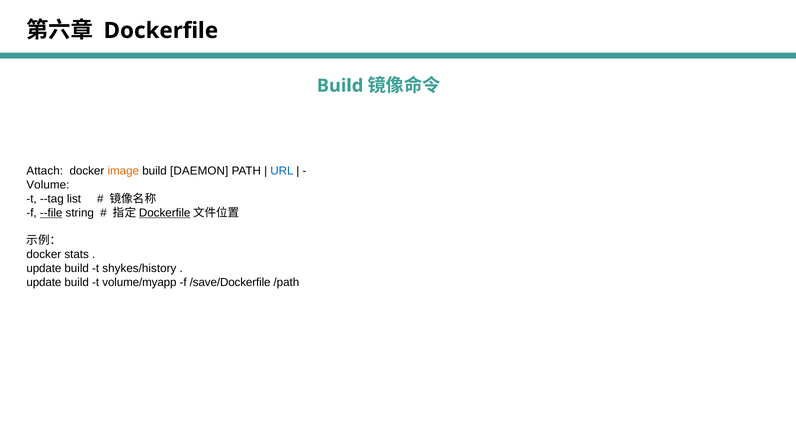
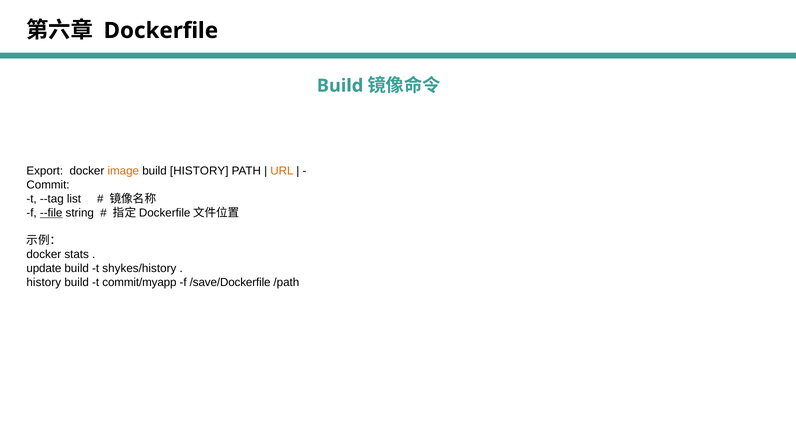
Attach: Attach -> Export
build DAEMON: DAEMON -> HISTORY
URL colour: blue -> orange
Volume: Volume -> Commit
Dockerfile at (165, 213) underline: present -> none
update at (44, 282): update -> history
volume/myapp: volume/myapp -> commit/myapp
